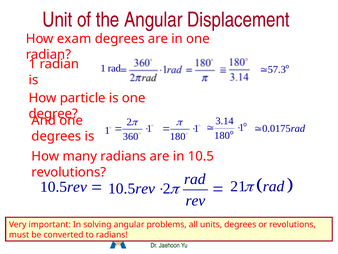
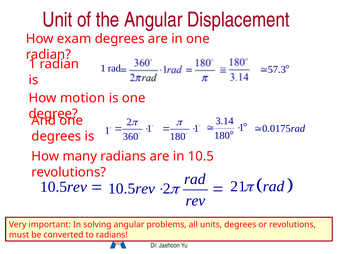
particle: particle -> motion
